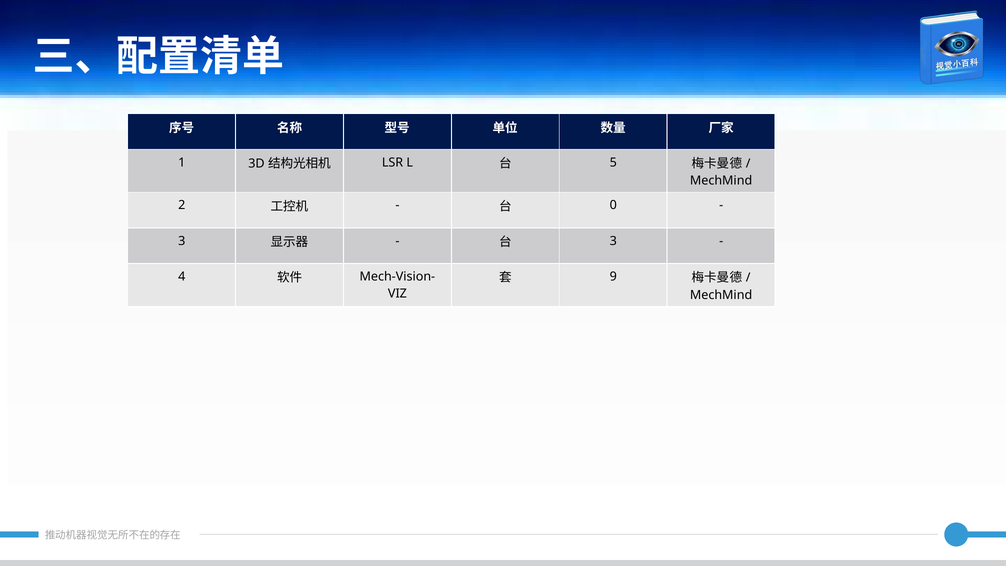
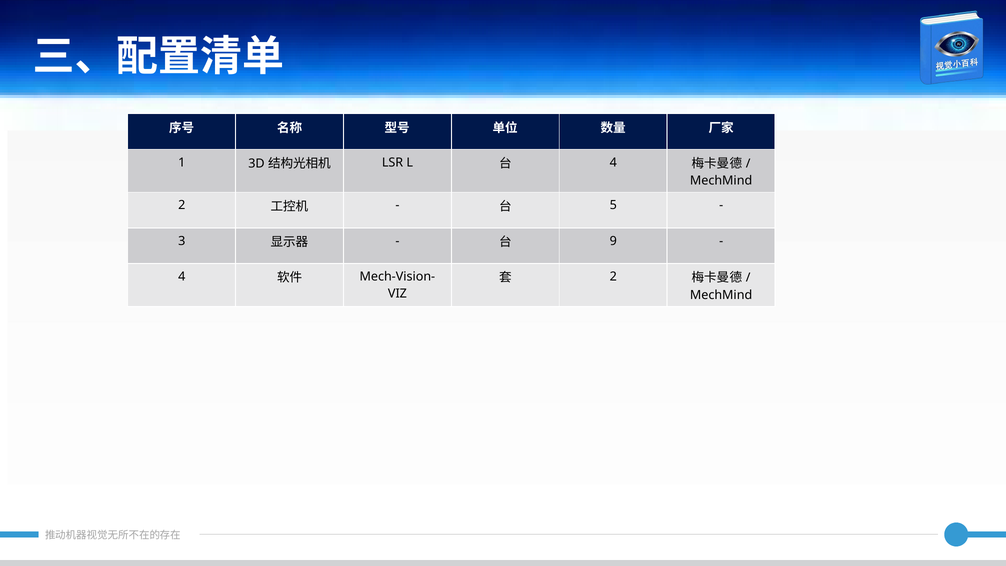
5 at (613, 162): 5 -> 4
0: 0 -> 5
3 at (613, 241): 3 -> 9
9 at (613, 277): 9 -> 2
